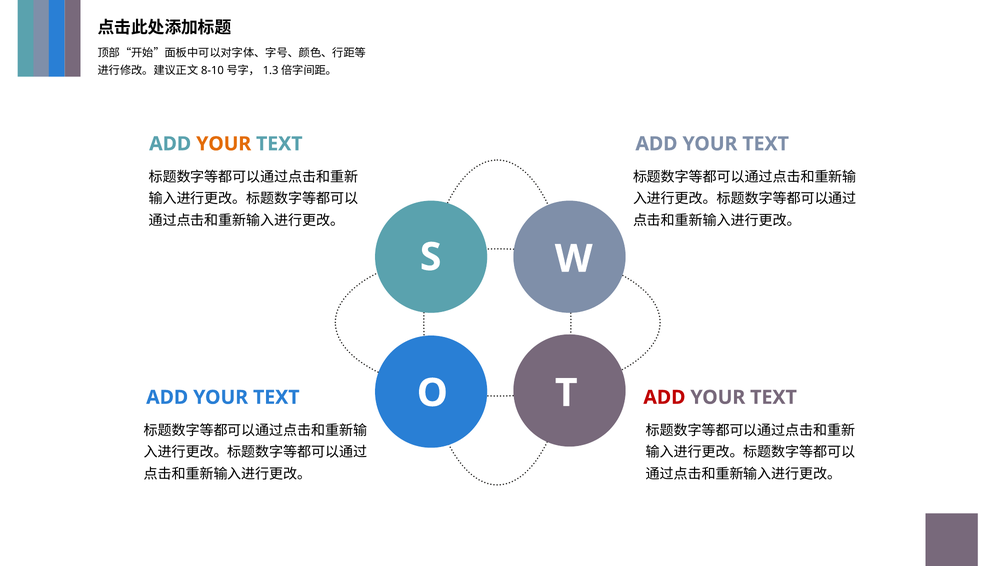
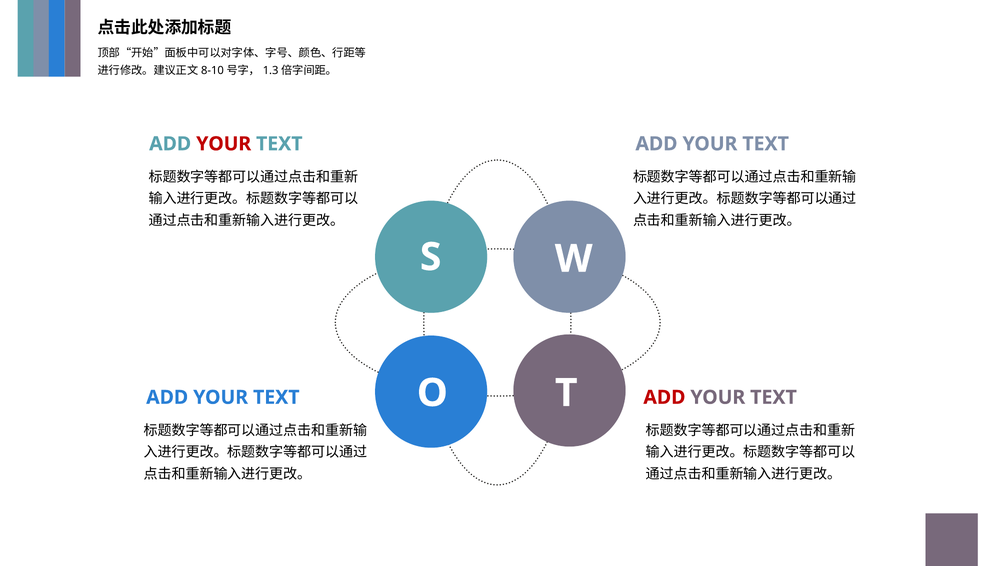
YOUR at (224, 144) colour: orange -> red
